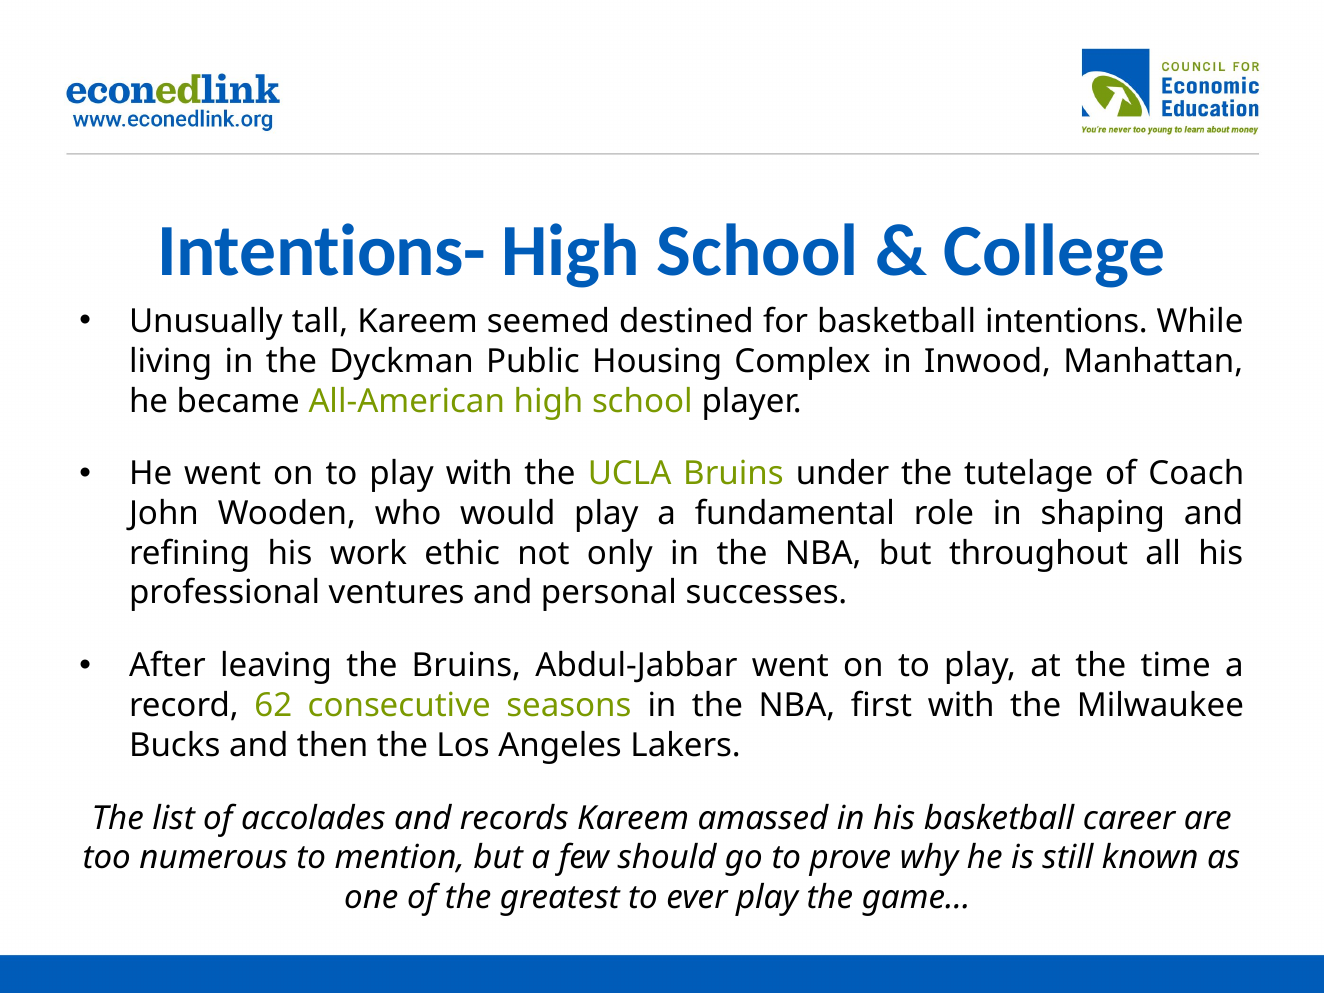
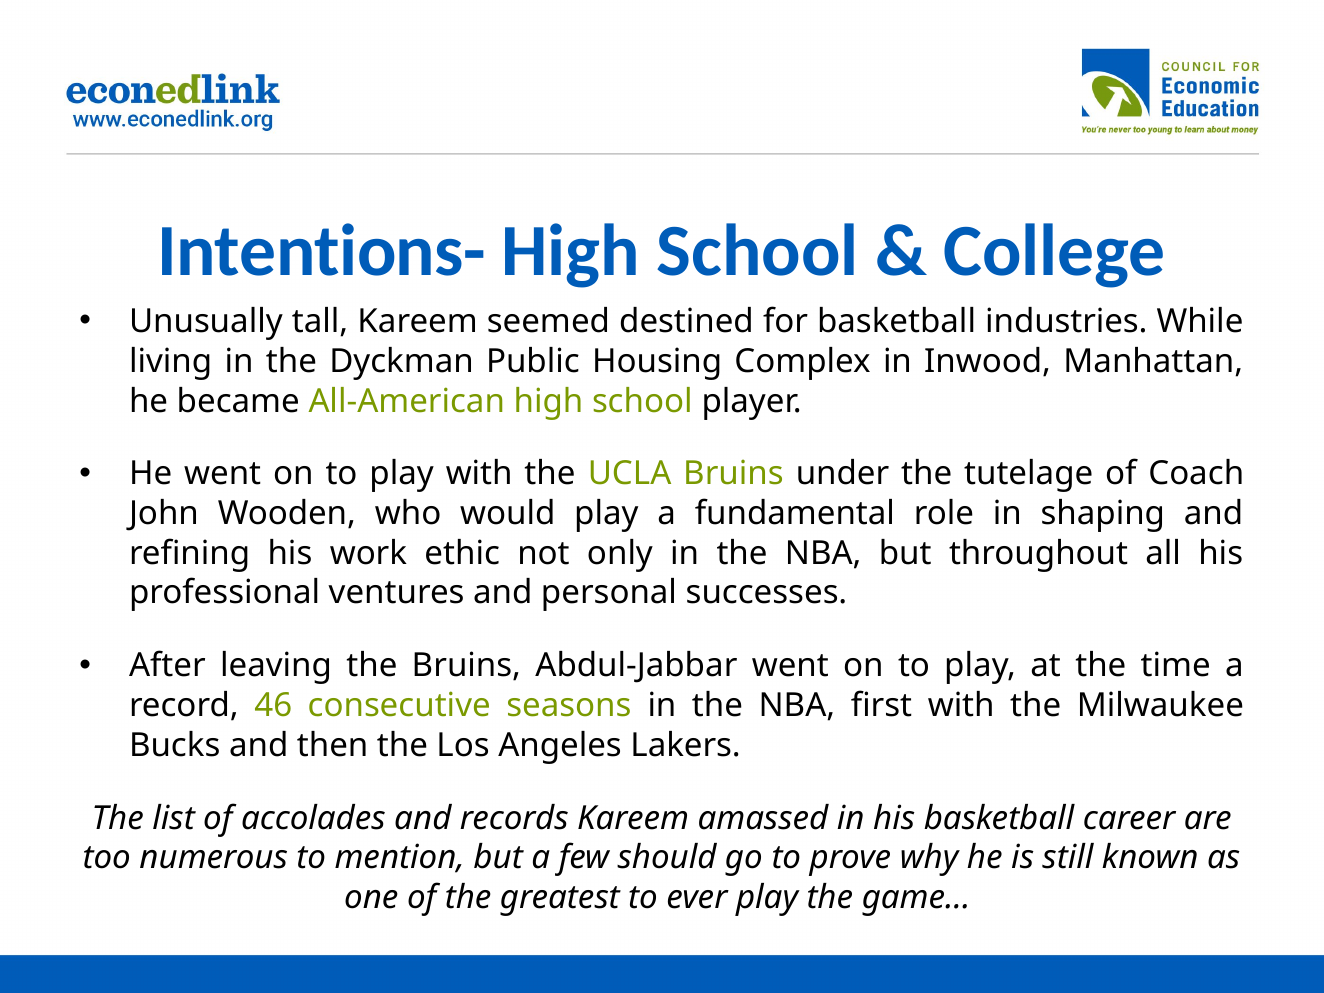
intentions: intentions -> industries
62: 62 -> 46
